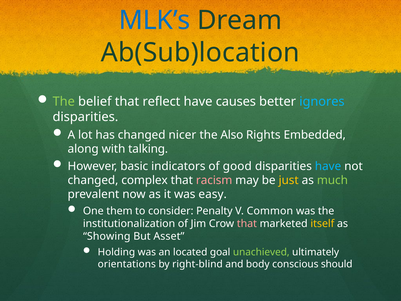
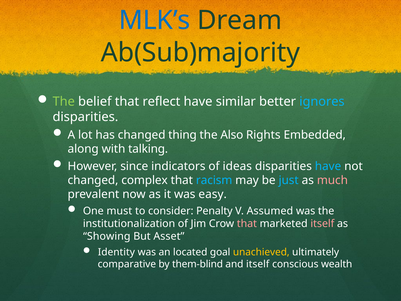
Ab(Sub)location: Ab(Sub)location -> Ab(Sub)majority
causes: causes -> similar
nicer: nicer -> thing
basic: basic -> since
good: good -> ideas
racism colour: pink -> light blue
just colour: yellow -> light blue
much colour: light green -> pink
them: them -> must
Common: Common -> Assumed
itself at (322, 224) colour: yellow -> pink
Holding: Holding -> Identity
unachieved colour: light green -> yellow
orientations: orientations -> comparative
right-blind: right-blind -> them-blind
and body: body -> itself
should: should -> wealth
